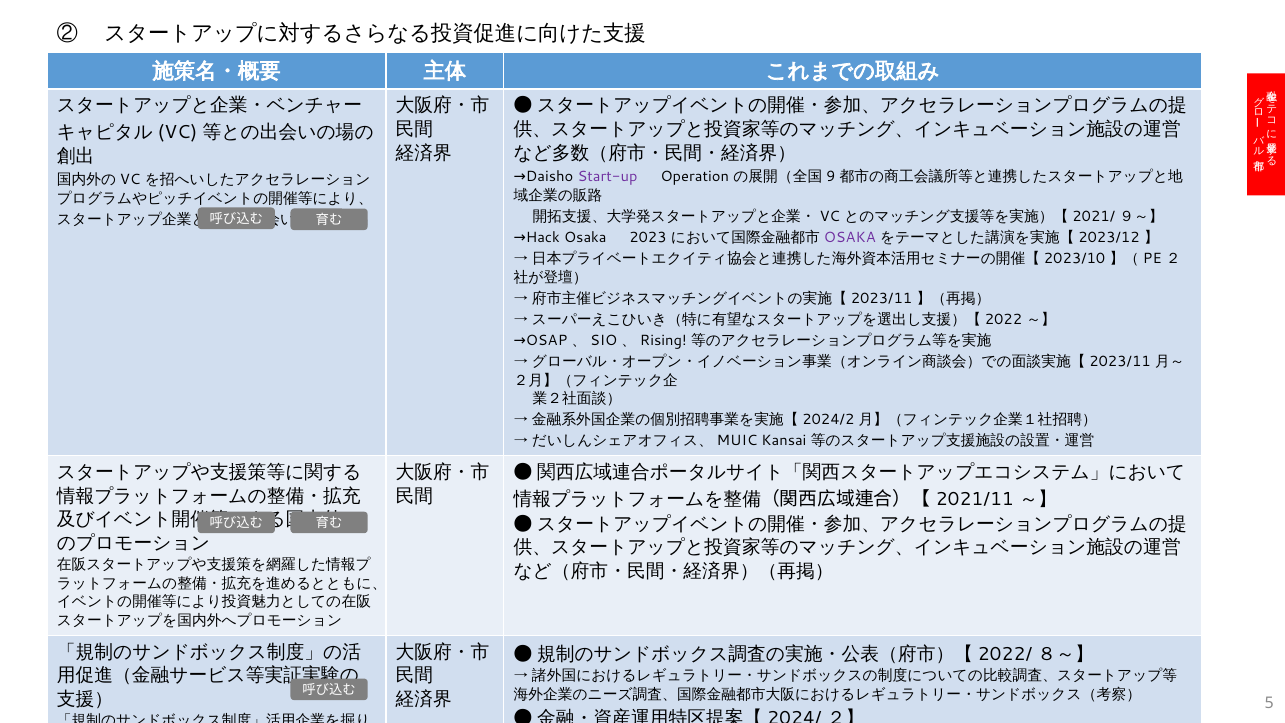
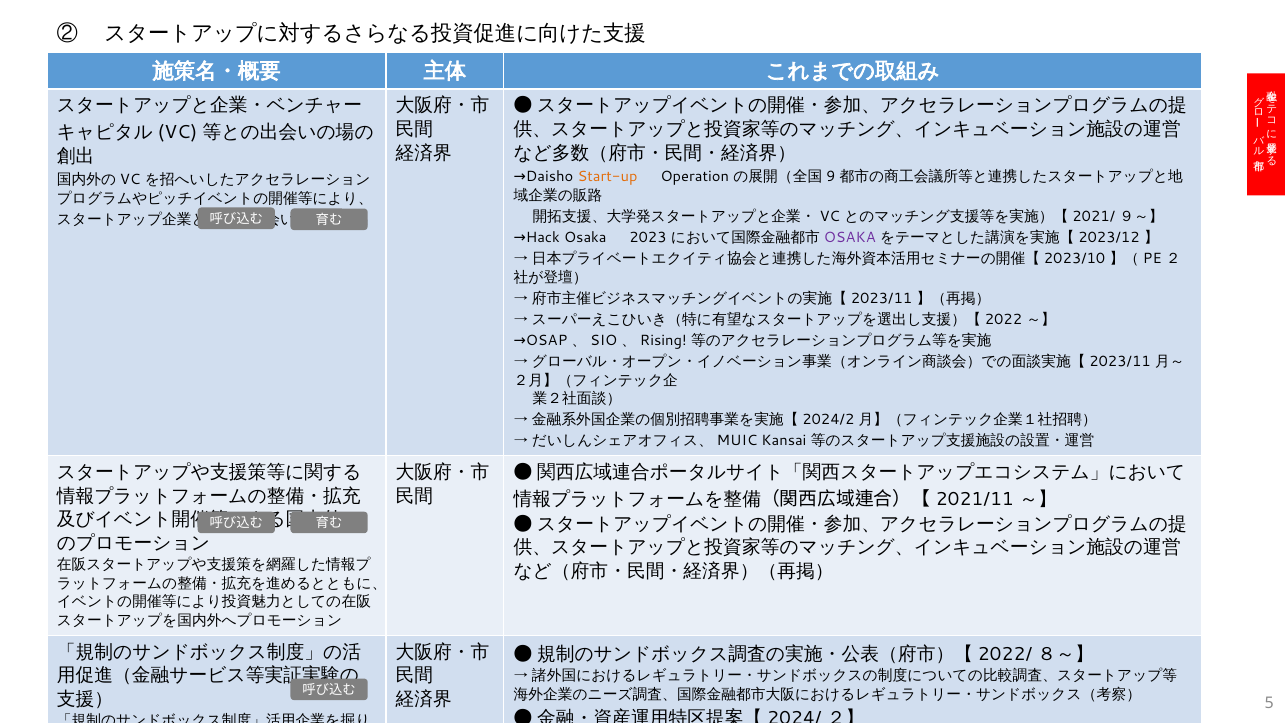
Start-up colour: purple -> orange
